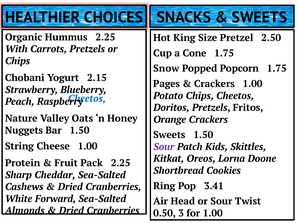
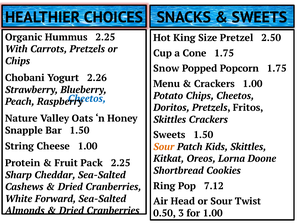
2.15: 2.15 -> 2.26
Pages: Pages -> Menu
Orange at (170, 119): Orange -> Skittles
Nuggets: Nuggets -> Snapple
Sour at (164, 147) colour: purple -> orange
3.41: 3.41 -> 7.12
